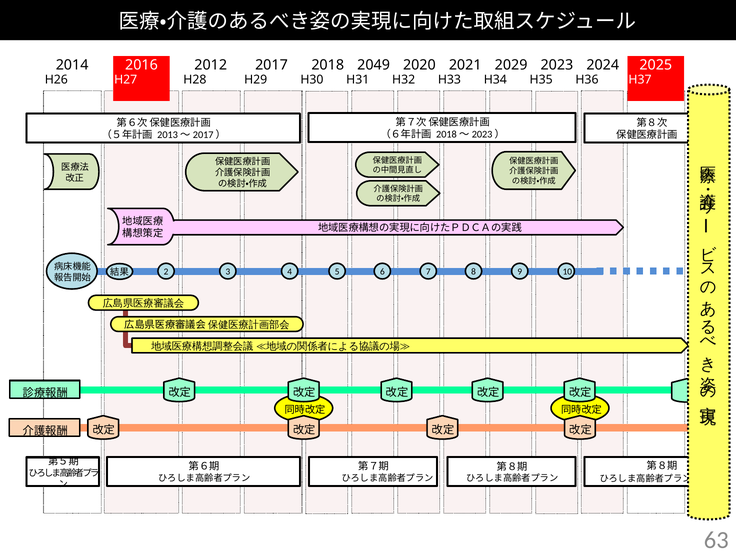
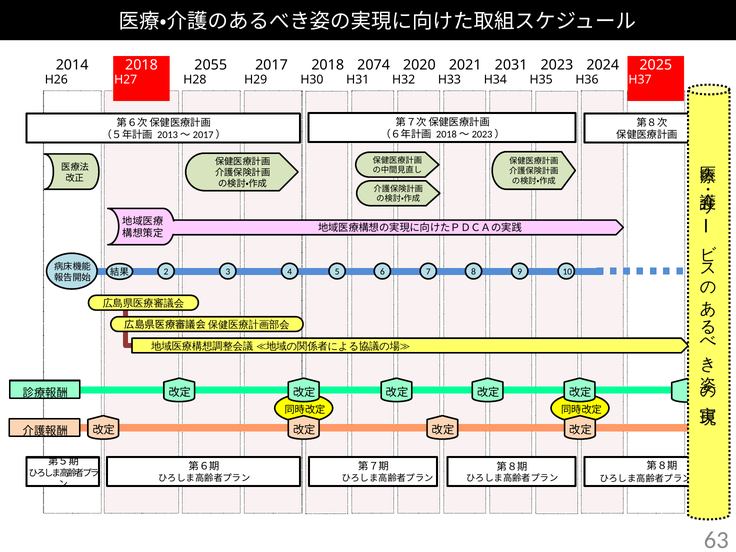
2016 at (141, 65): 2016 -> 2018
2012: 2012 -> 2055
2049: 2049 -> 2074
2029: 2029 -> 2031
